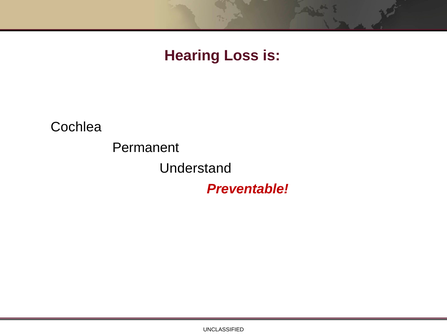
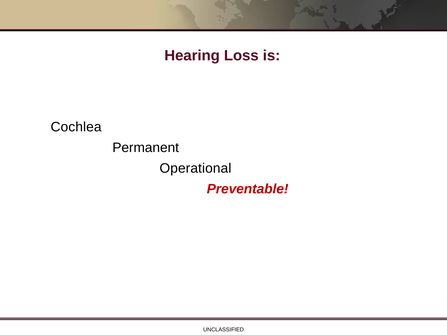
Understand: Understand -> Operational
